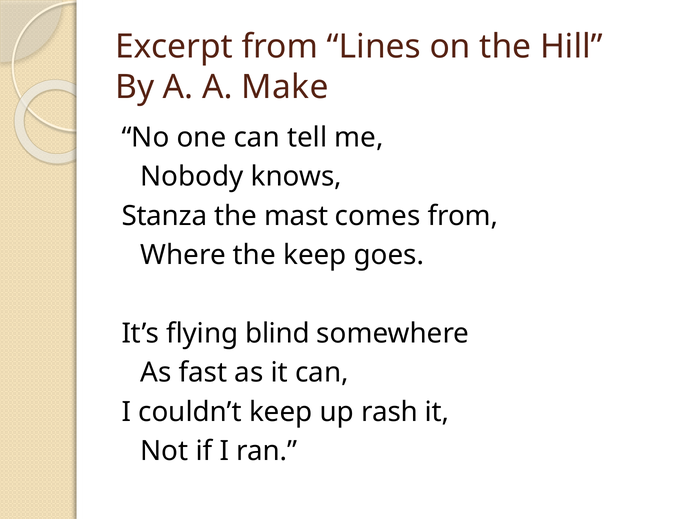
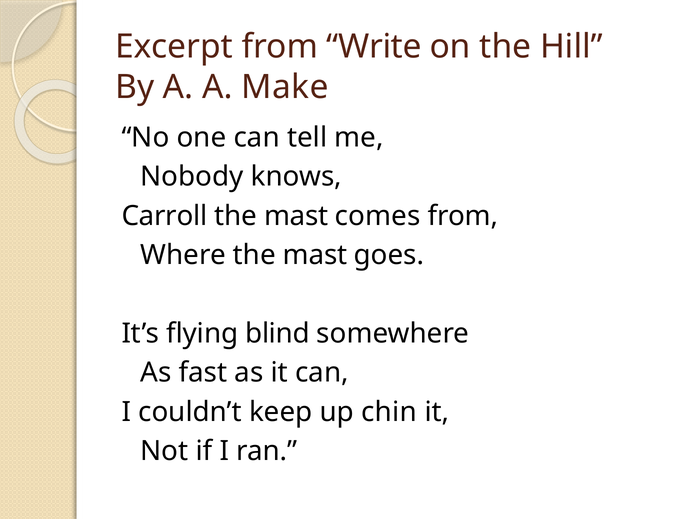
Lines: Lines -> Write
Stanza: Stanza -> Carroll
Where the keep: keep -> mast
rash: rash -> chin
